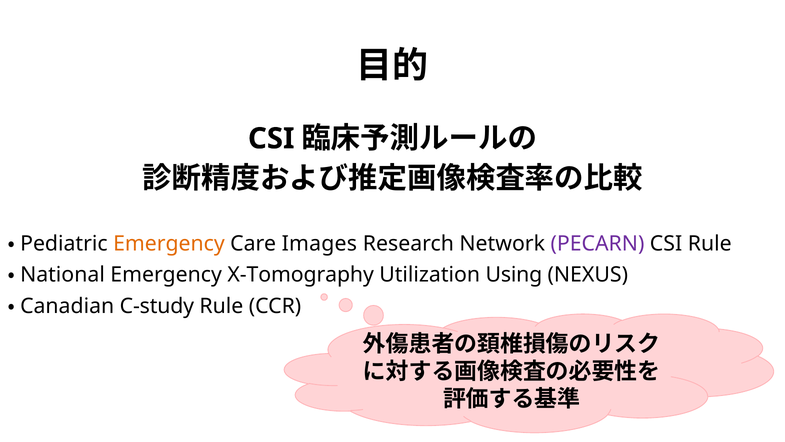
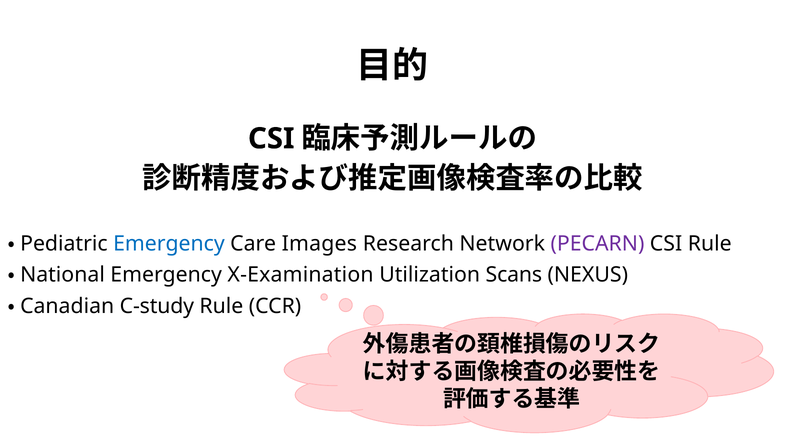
Emergency at (169, 243) colour: orange -> blue
X-Tomography: X-Tomography -> X-Examination
Using: Using -> Scans
